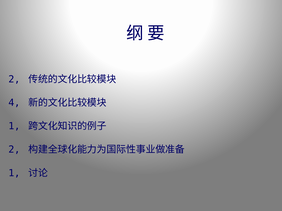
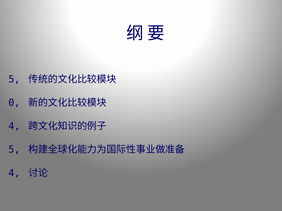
2 at (14, 79): 2 -> 5
4: 4 -> 0
1 at (14, 126): 1 -> 4
2 at (14, 150): 2 -> 5
1 at (14, 173): 1 -> 4
